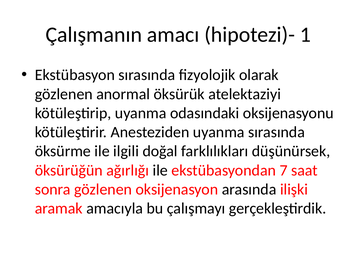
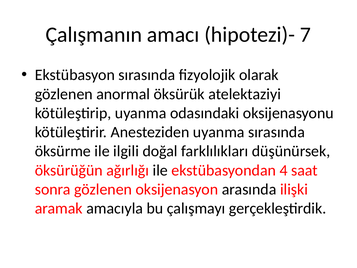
1: 1 -> 7
7: 7 -> 4
